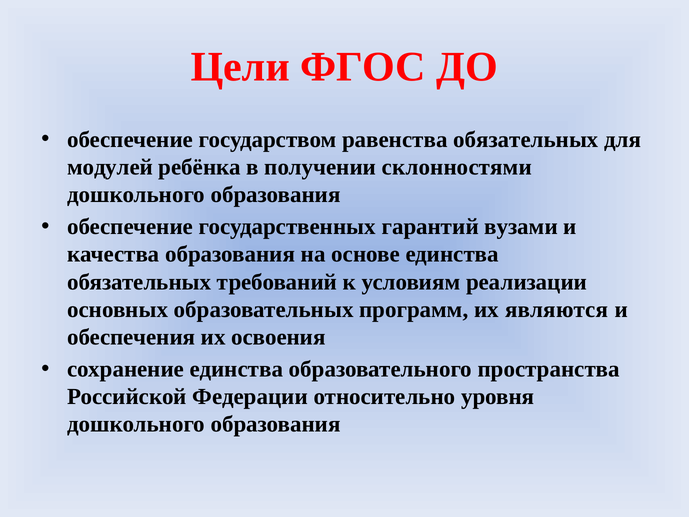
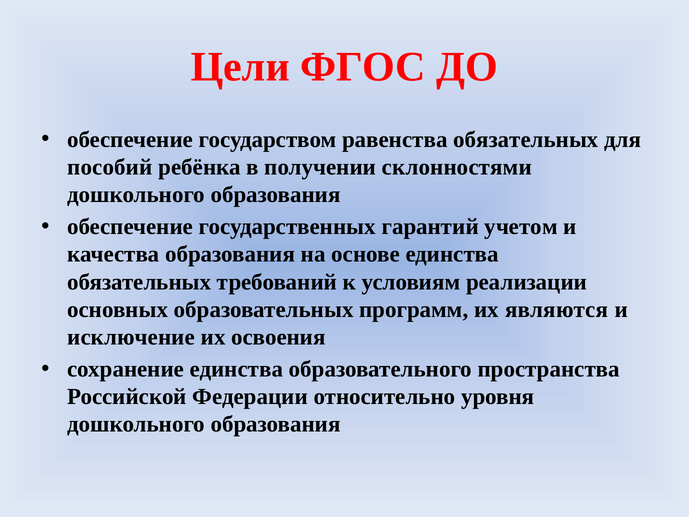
модулей: модулей -> пособий
вузами: вузами -> учетом
обеспечения: обеспечения -> исключение
